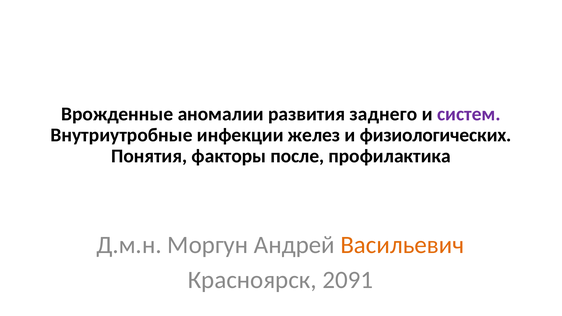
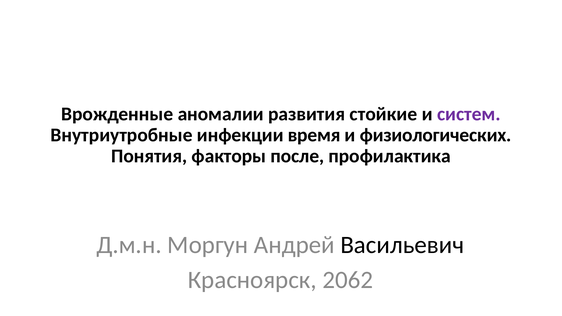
заднего: заднего -> стойкие
желез: желез -> время
Васильевич colour: orange -> black
2091: 2091 -> 2062
